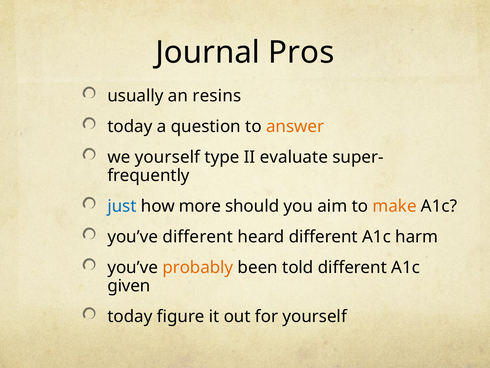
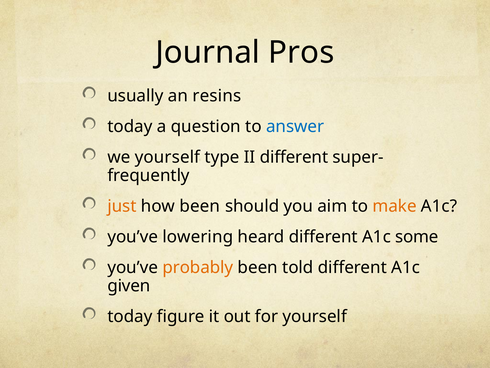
answer colour: orange -> blue
II evaluate: evaluate -> different
just colour: blue -> orange
how more: more -> been
you’ve different: different -> lowering
harm: harm -> some
